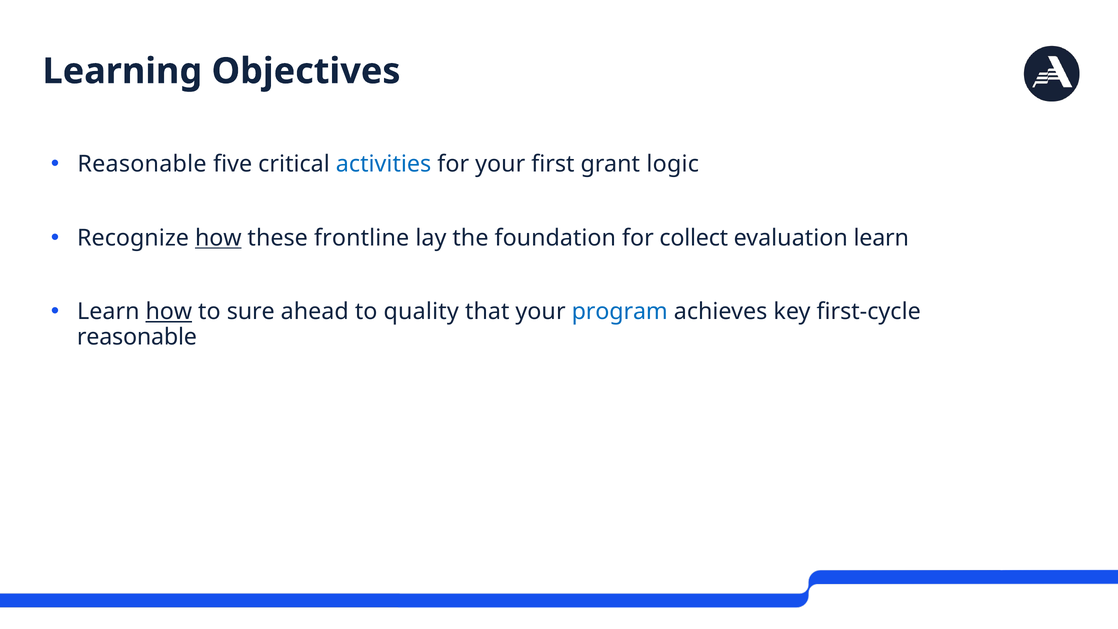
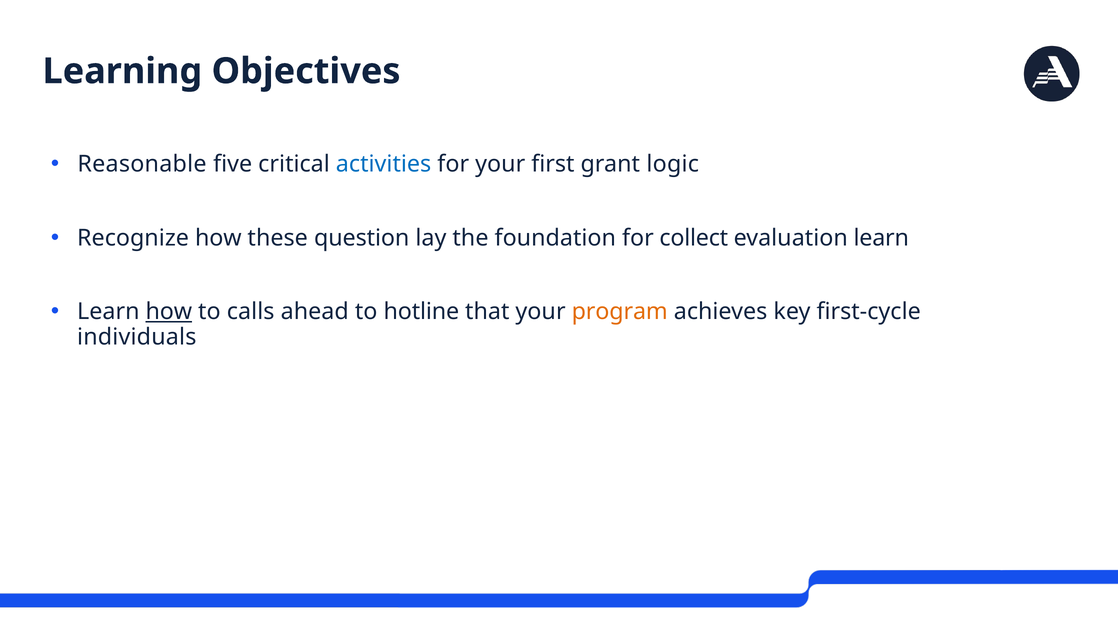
how at (218, 238) underline: present -> none
frontline: frontline -> question
sure: sure -> calls
quality: quality -> hotline
program colour: blue -> orange
reasonable at (137, 337): reasonable -> individuals
